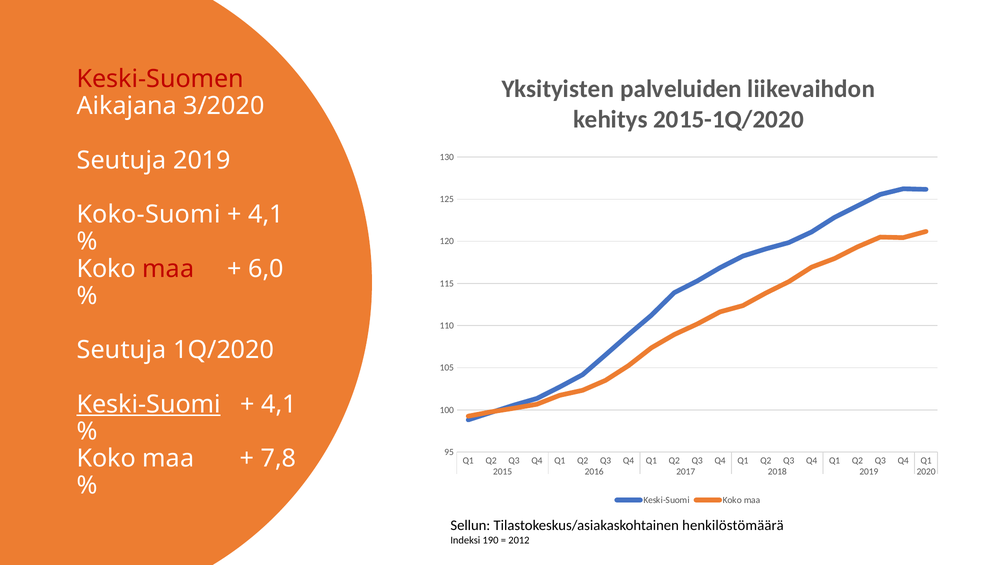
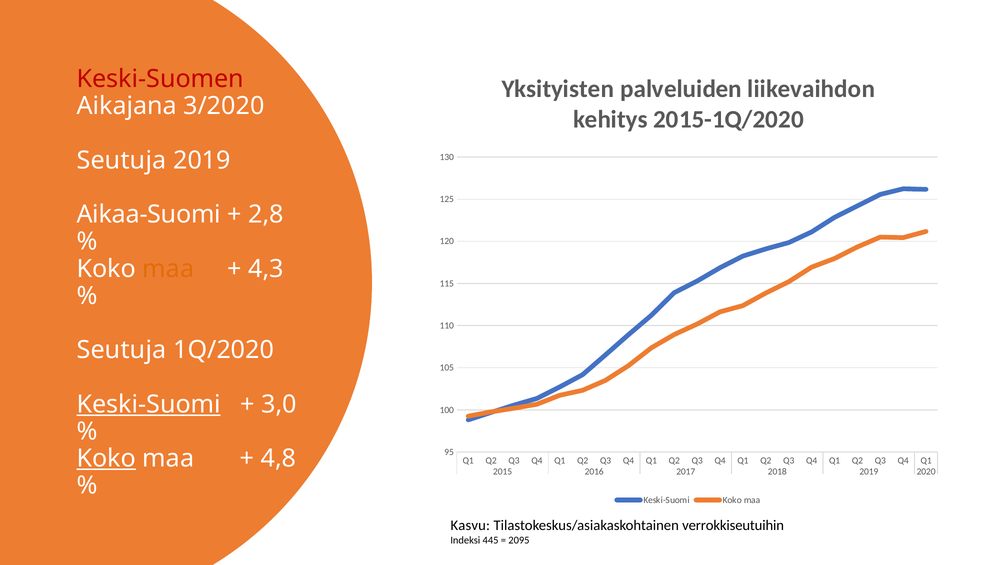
Koko-Suomi: Koko-Suomi -> Aikaa-Suomi
4,1 at (266, 215): 4,1 -> 2,8
maa at (168, 269) colour: red -> orange
6,0: 6,0 -> 4,3
4,1 at (279, 405): 4,1 -> 3,0
Koko at (106, 459) underline: none -> present
7,8: 7,8 -> 4,8
Sellun: Sellun -> Kasvu
henkilöstömäärä: henkilöstömäärä -> verrokkiseutuihin
190: 190 -> 445
2012: 2012 -> 2095
